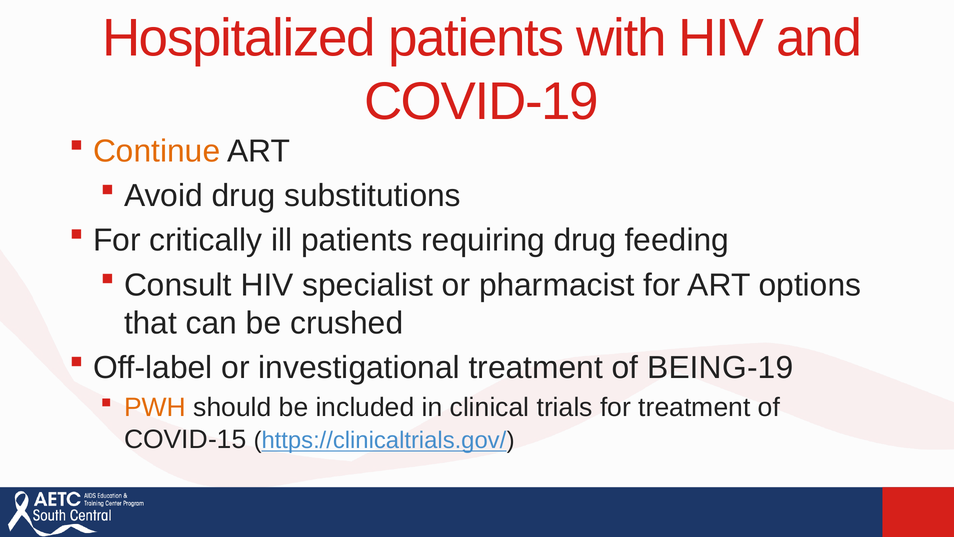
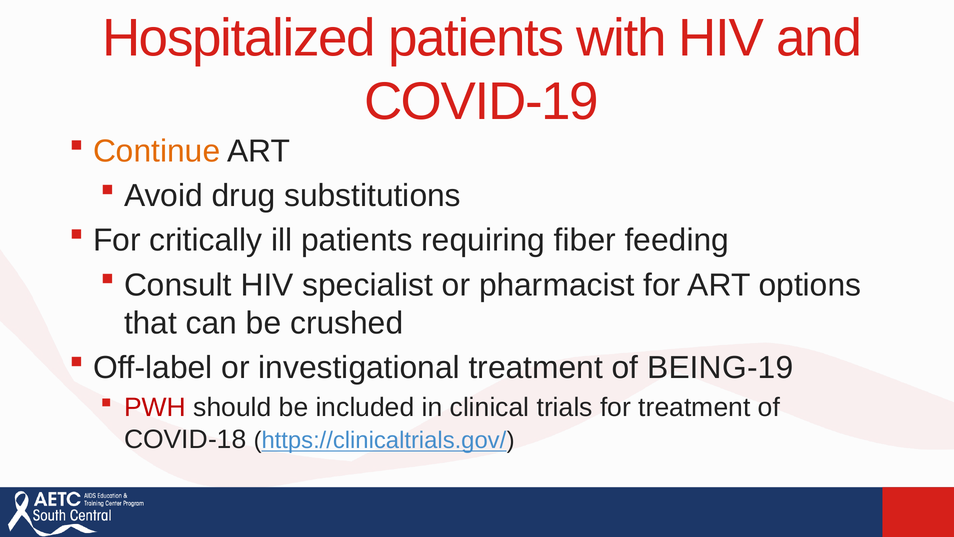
requiring drug: drug -> fiber
PWH colour: orange -> red
COVID-15: COVID-15 -> COVID-18
